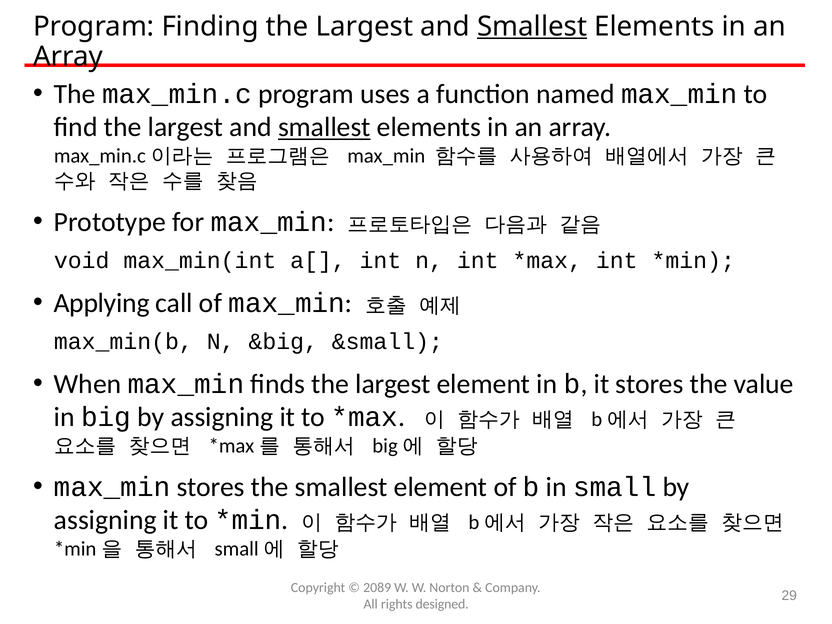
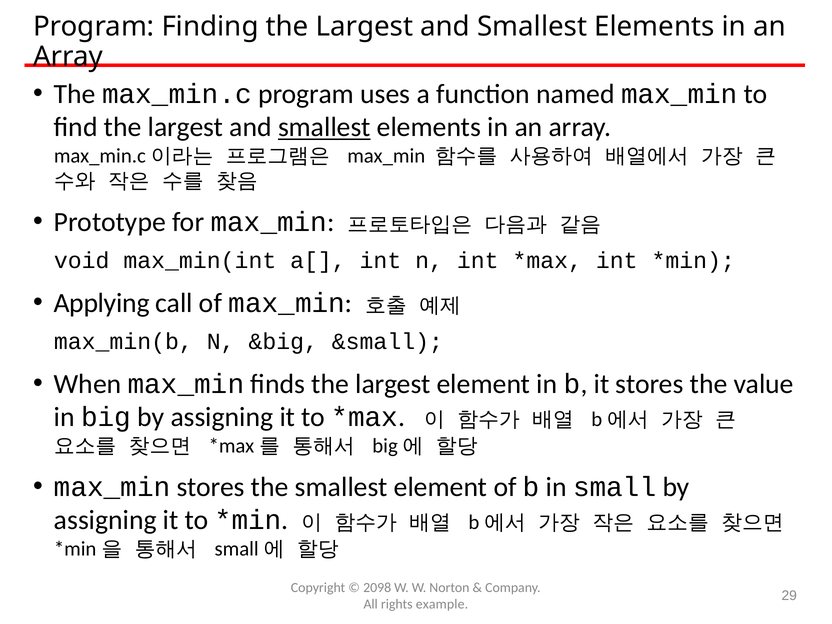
Smallest at (532, 26) underline: present -> none
2089: 2089 -> 2098
designed: designed -> example
